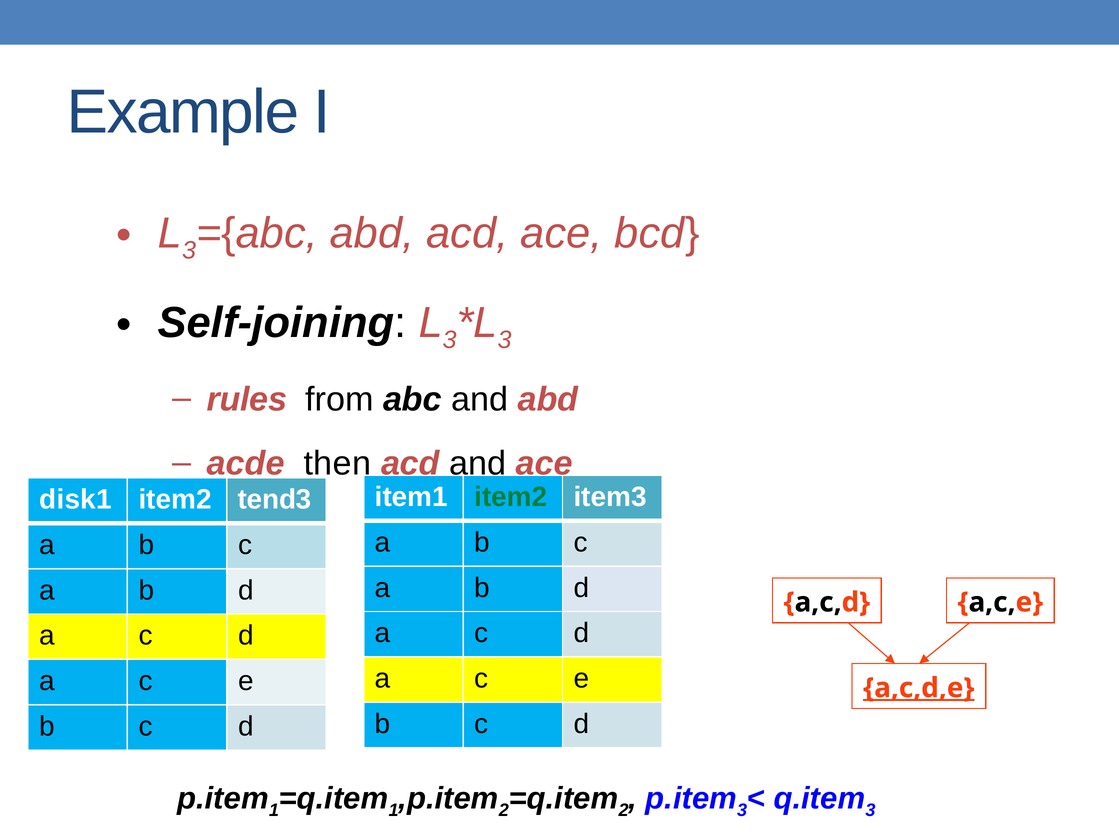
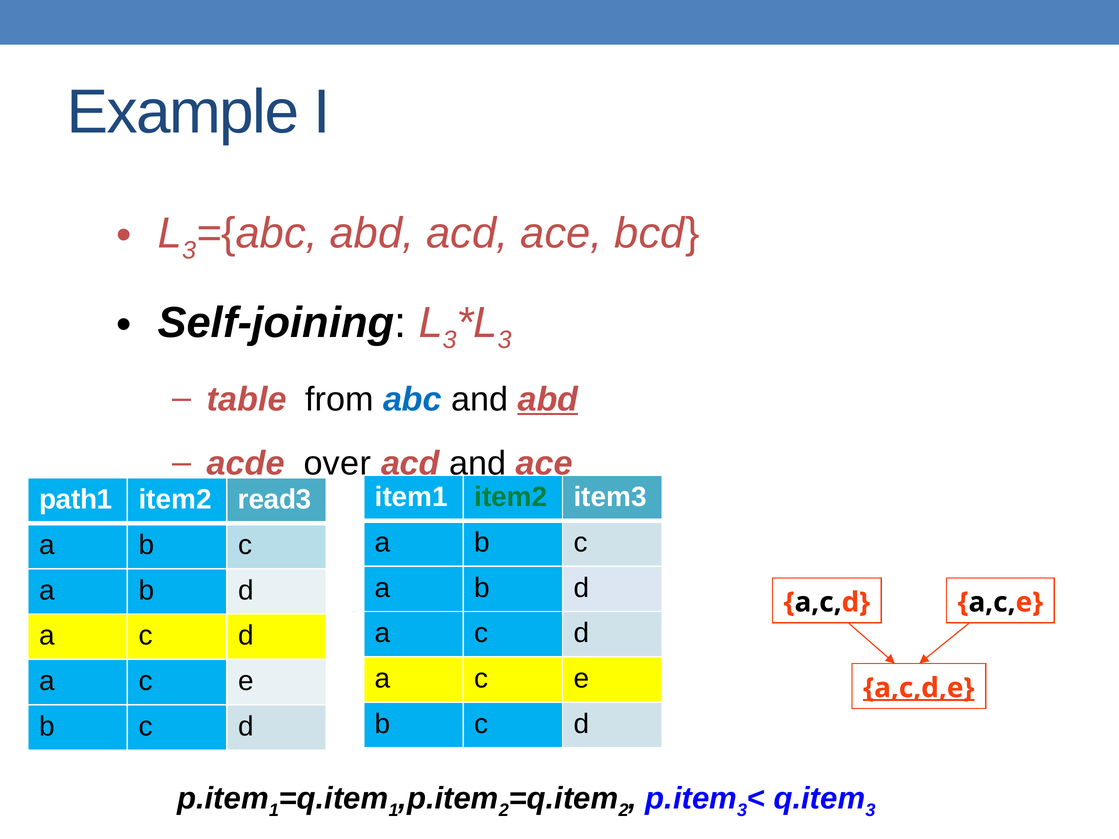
rules: rules -> table
abc colour: black -> blue
abd at (548, 400) underline: none -> present
then: then -> over
disk1: disk1 -> path1
tend3: tend3 -> read3
